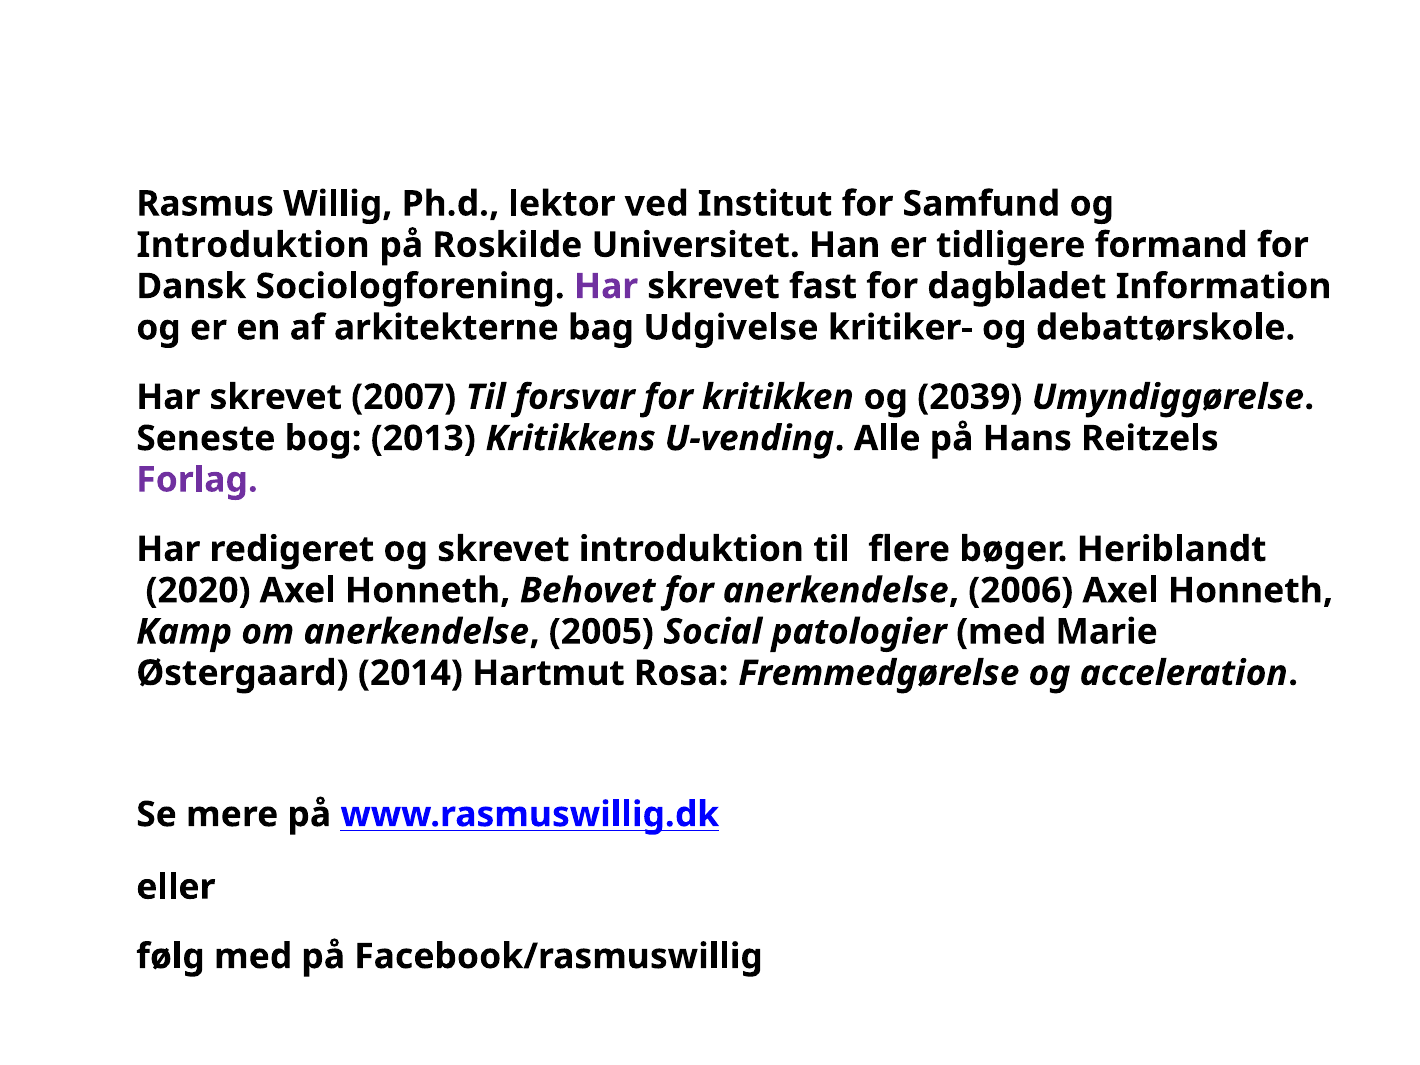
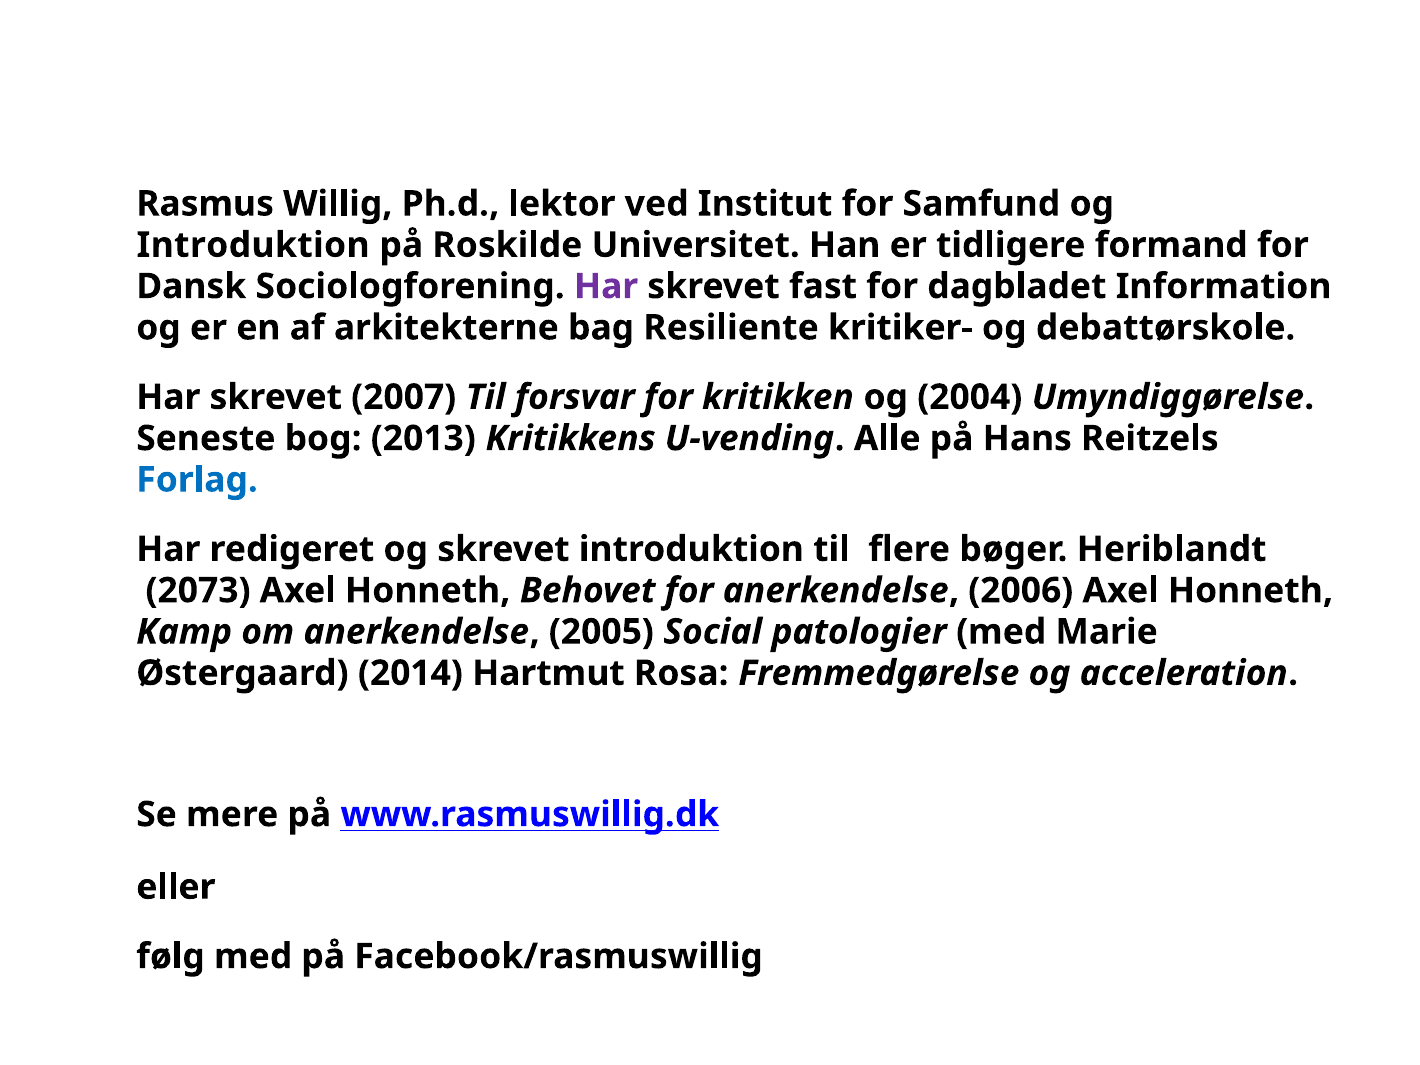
Udgivelse: Udgivelse -> Resiliente
2039: 2039 -> 2004
Forlag colour: purple -> blue
2020: 2020 -> 2073
